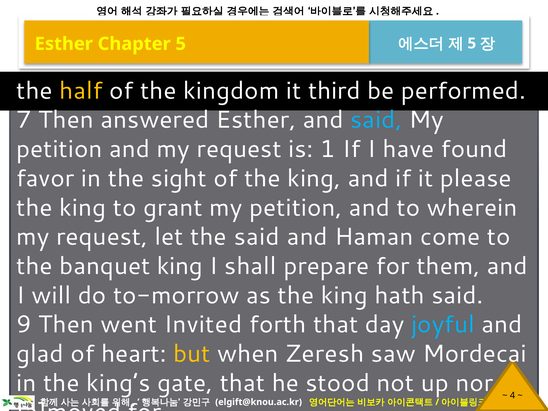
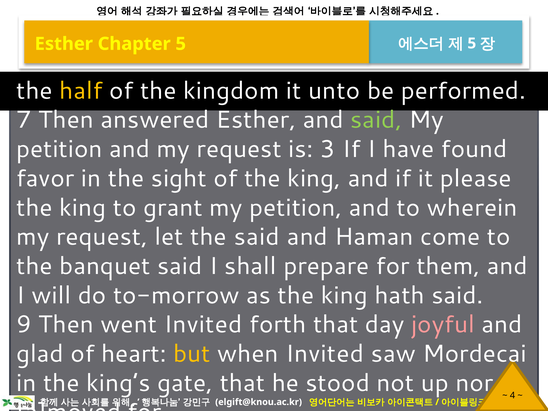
third: third -> unto
said at (376, 120) colour: light blue -> light green
1: 1 -> 3
banquet king: king -> said
joyful colour: light blue -> pink
when Zeresh: Zeresh -> Invited
